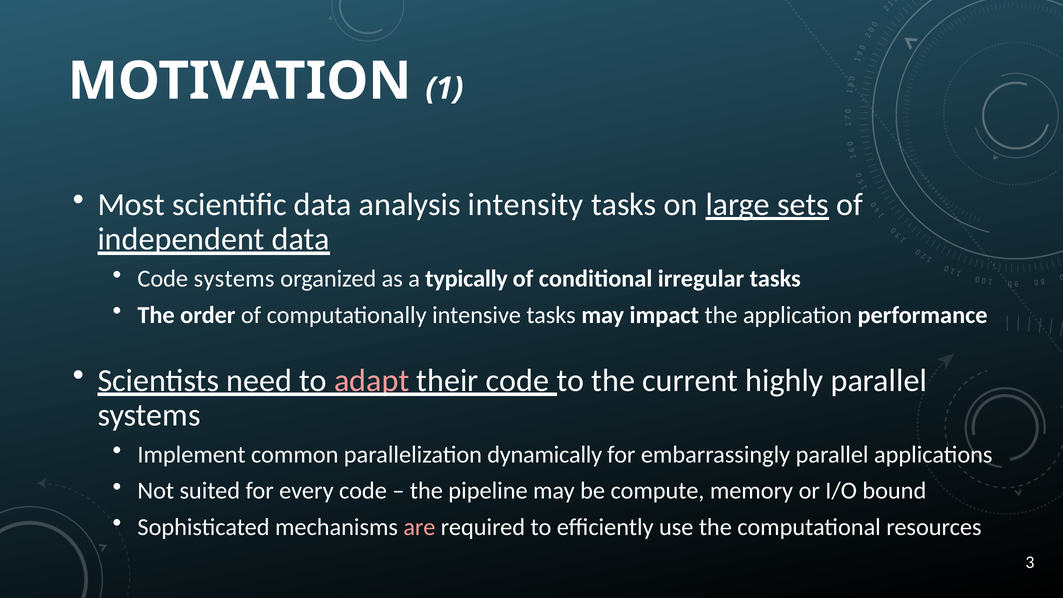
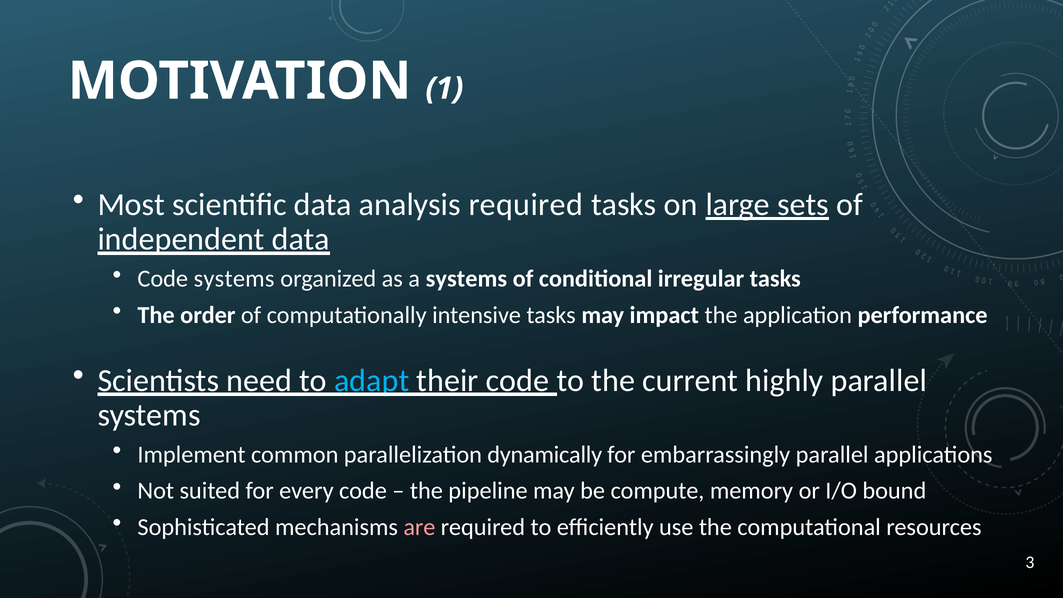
analysis intensity: intensity -> required
a typically: typically -> systems
adapt colour: pink -> light blue
